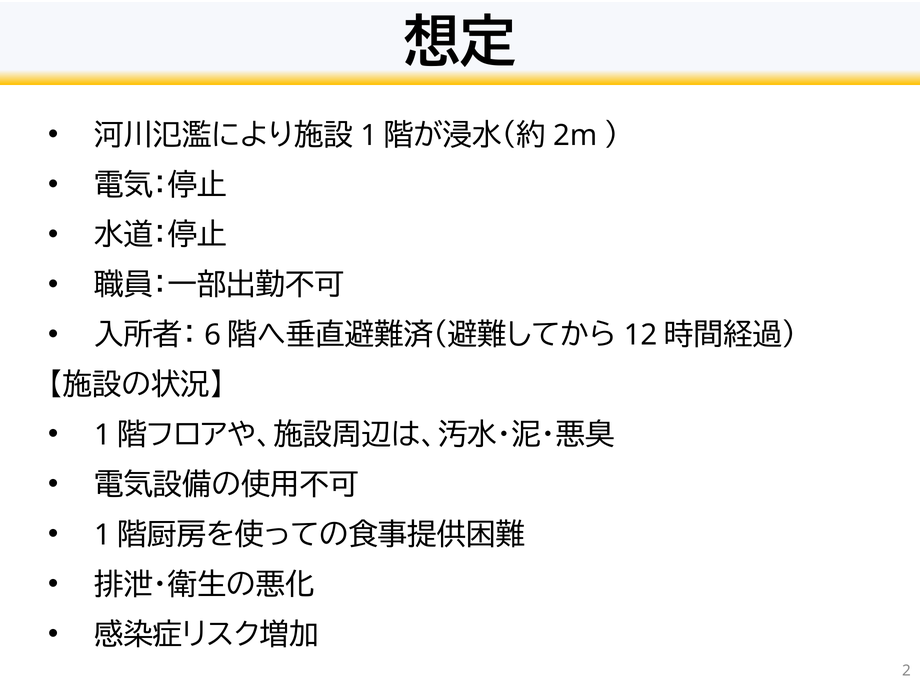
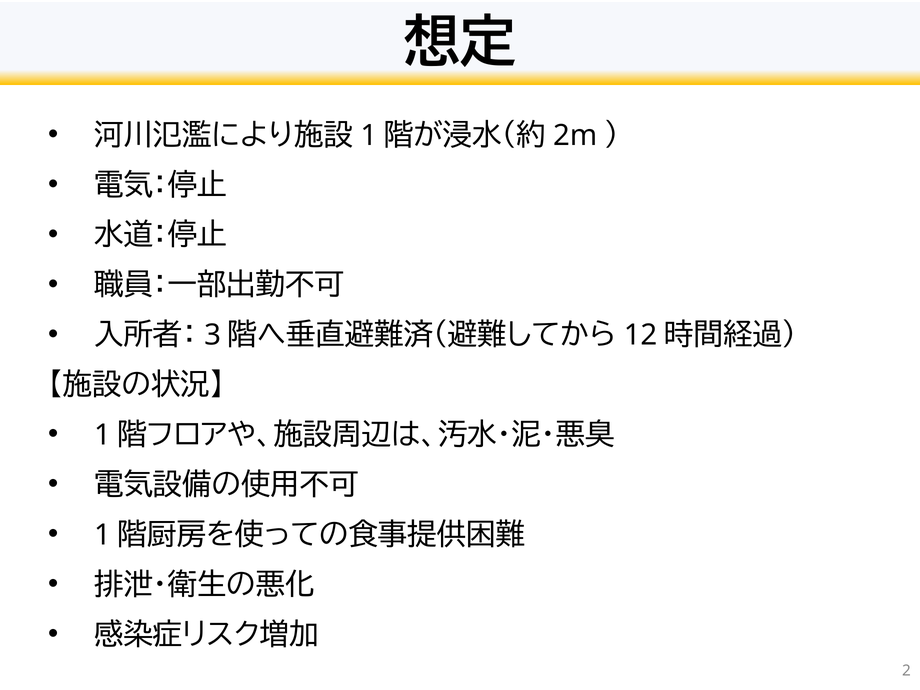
6: 6 -> 3
